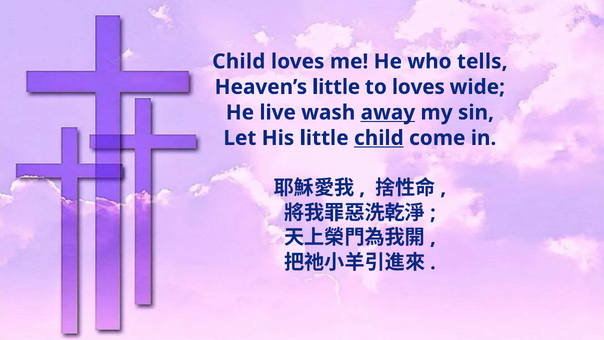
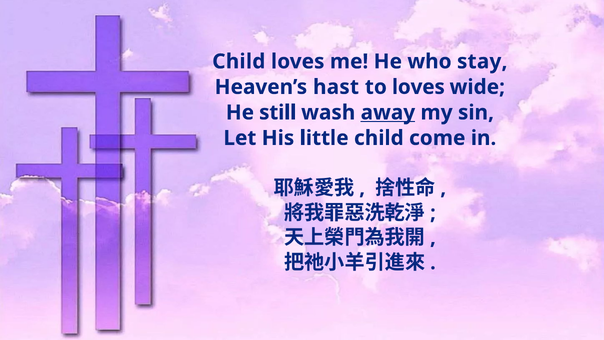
tells: tells -> stay
Heaven’s little: little -> hast
live: live -> still
child at (379, 138) underline: present -> none
